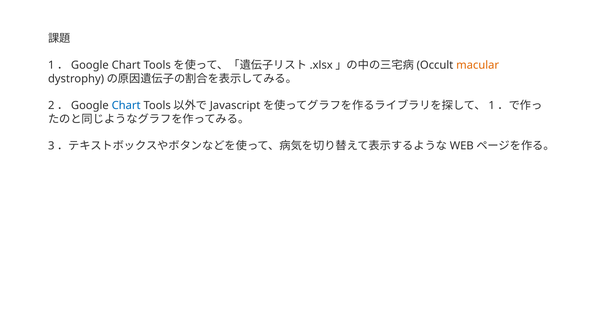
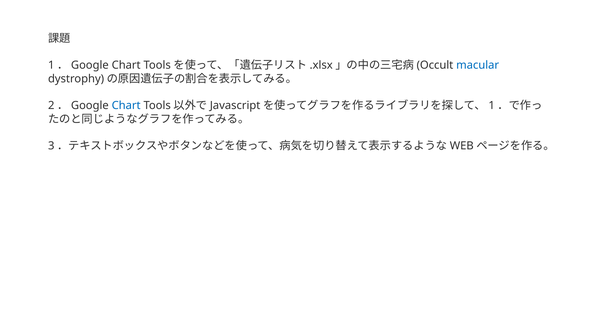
macular colour: orange -> blue
